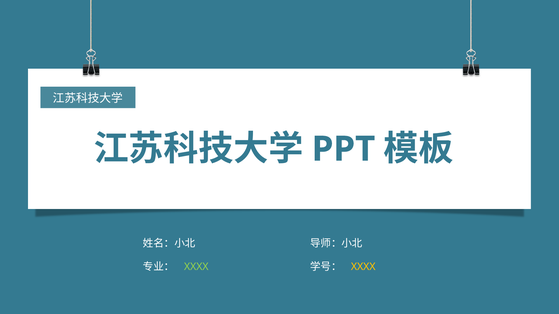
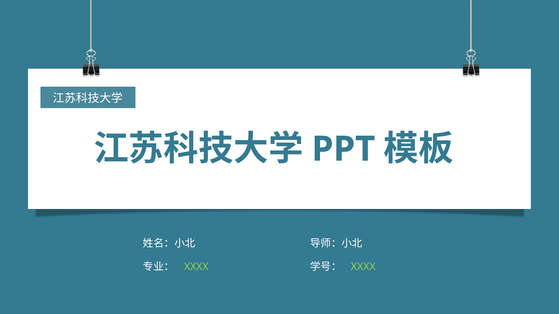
XXXX at (363, 267) colour: yellow -> light green
